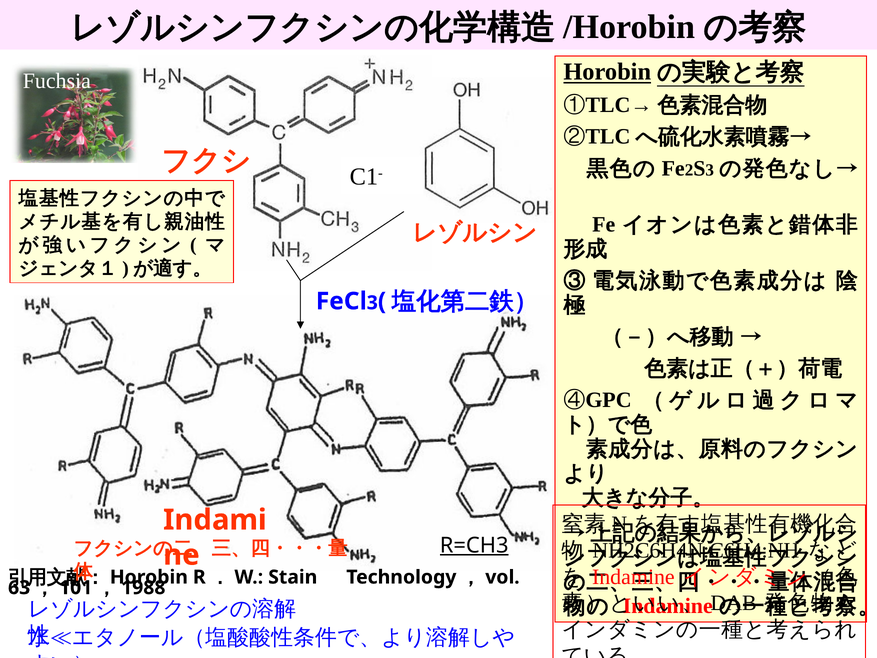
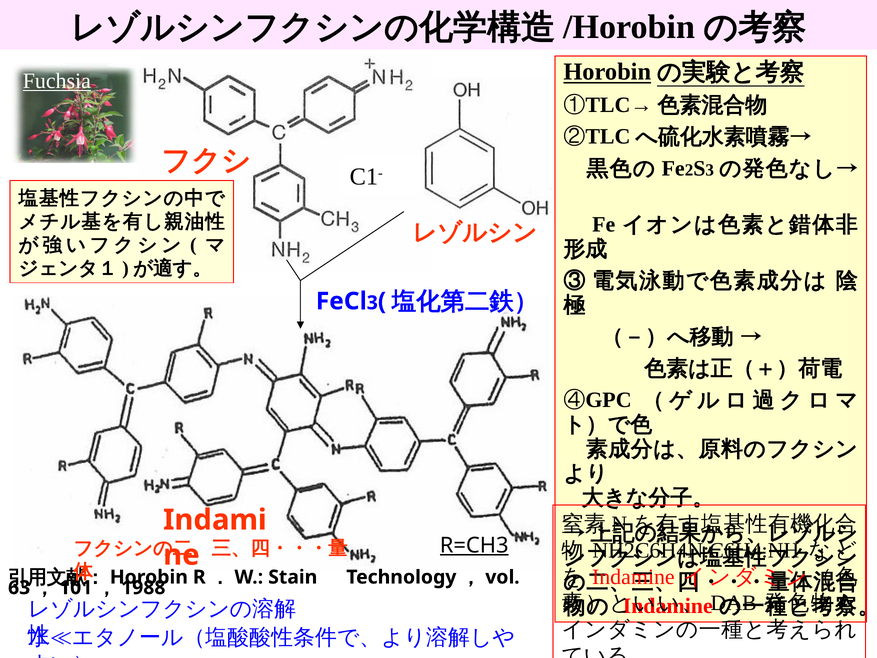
Fuchsia underline: none -> present
